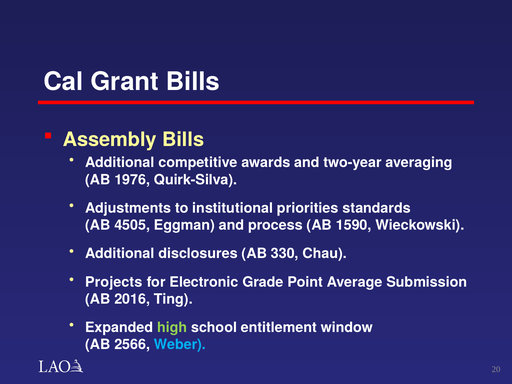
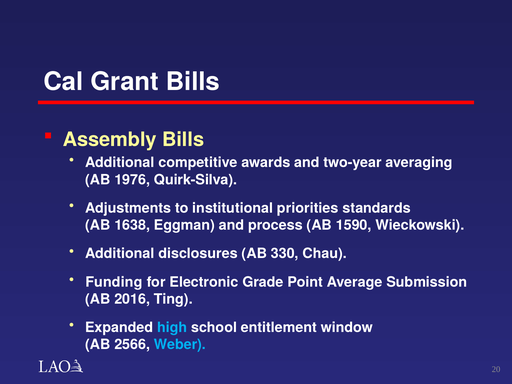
4505: 4505 -> 1638
Projects: Projects -> Funding
high colour: light green -> light blue
